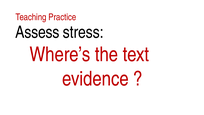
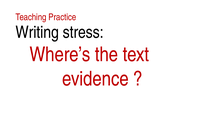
Assess: Assess -> Writing
